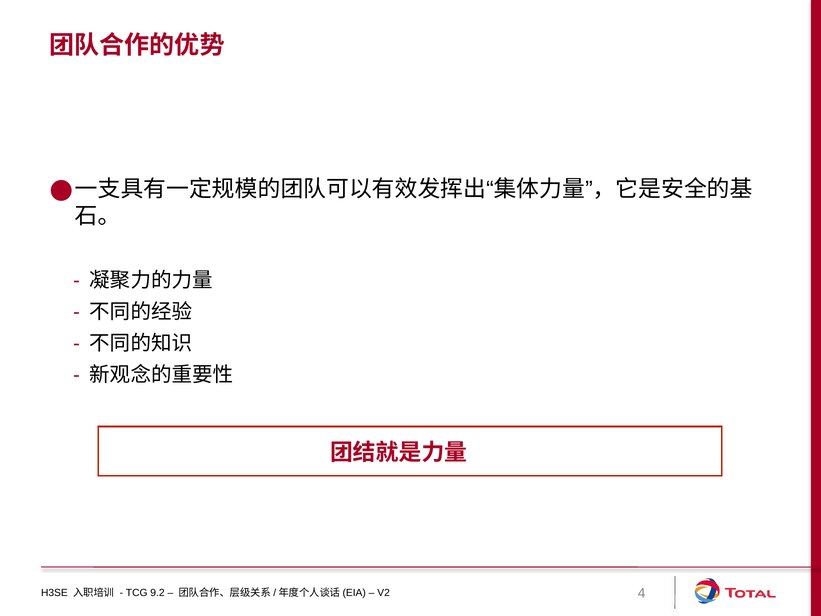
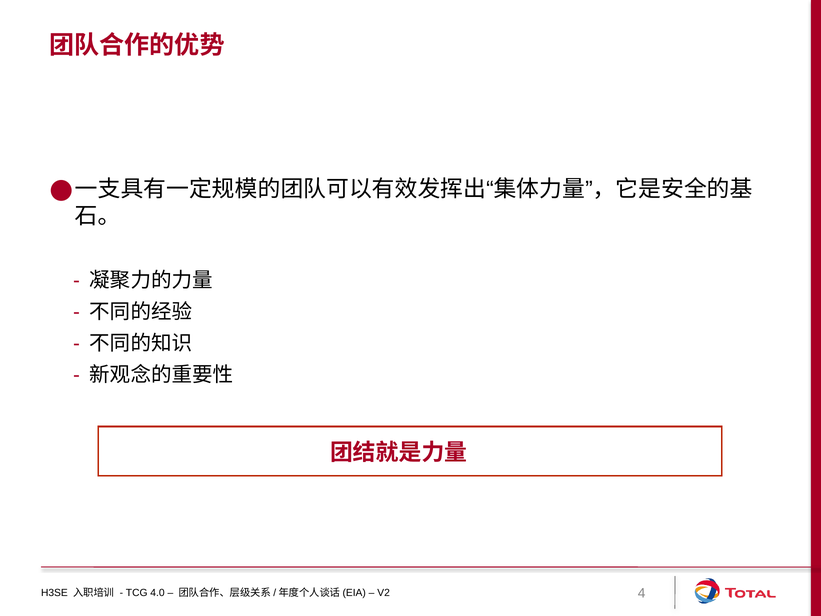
9.2: 9.2 -> 4.0
